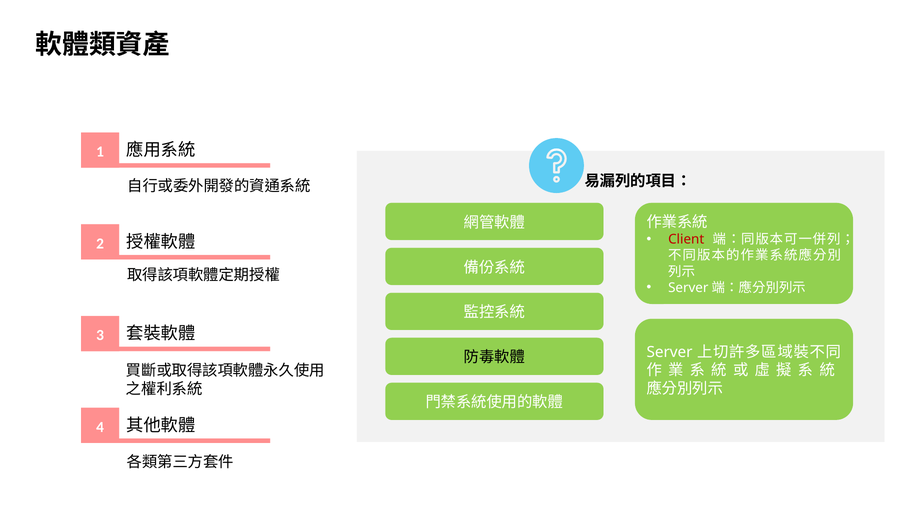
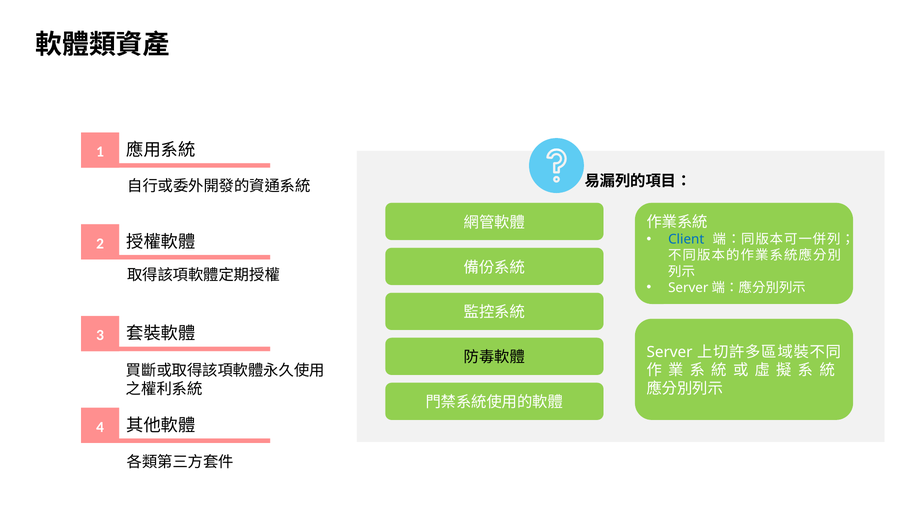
Client colour: red -> blue
